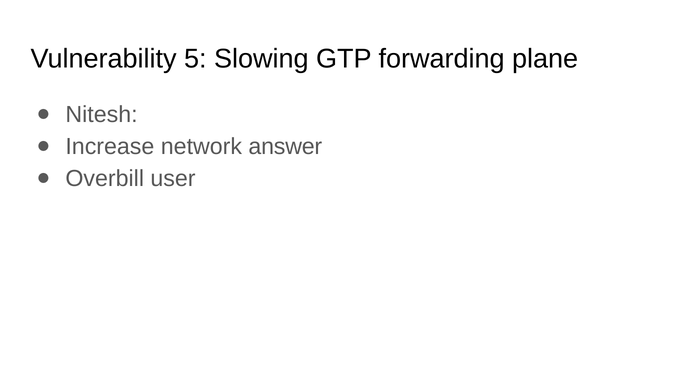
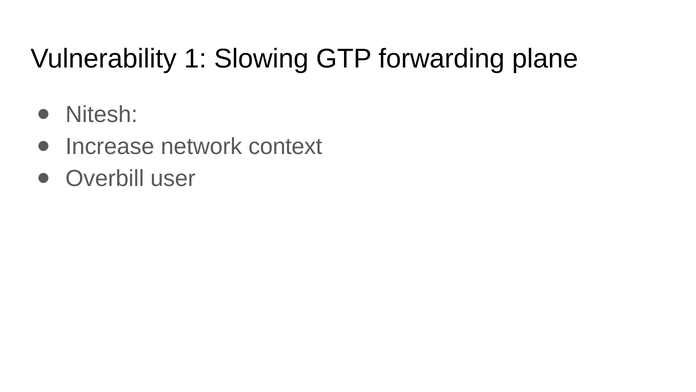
5: 5 -> 1
answer: answer -> context
